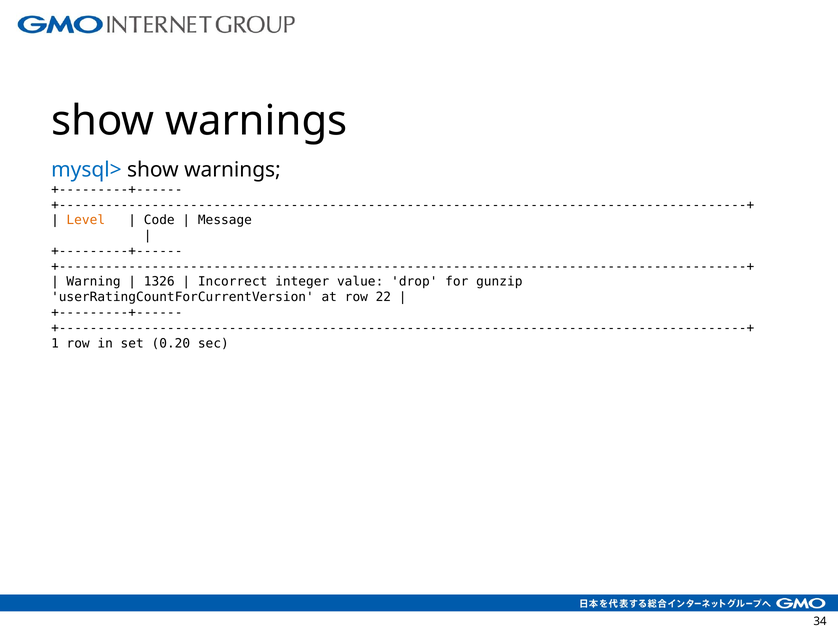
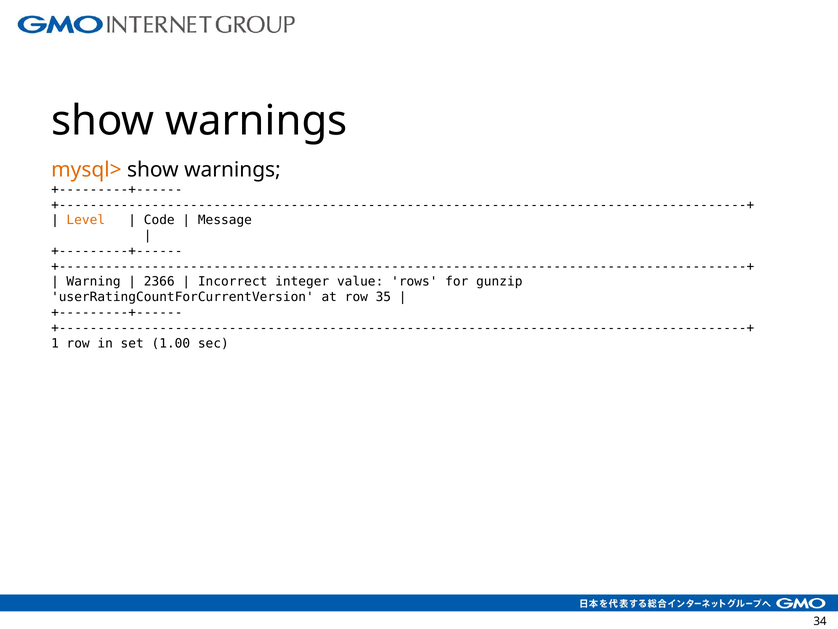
mysql> colour: blue -> orange
1326: 1326 -> 2366
drop: drop -> rows
22: 22 -> 35
0.20: 0.20 -> 1.00
